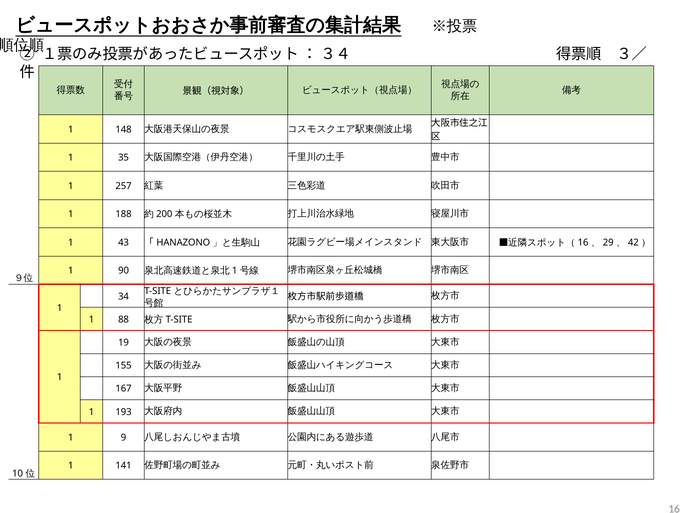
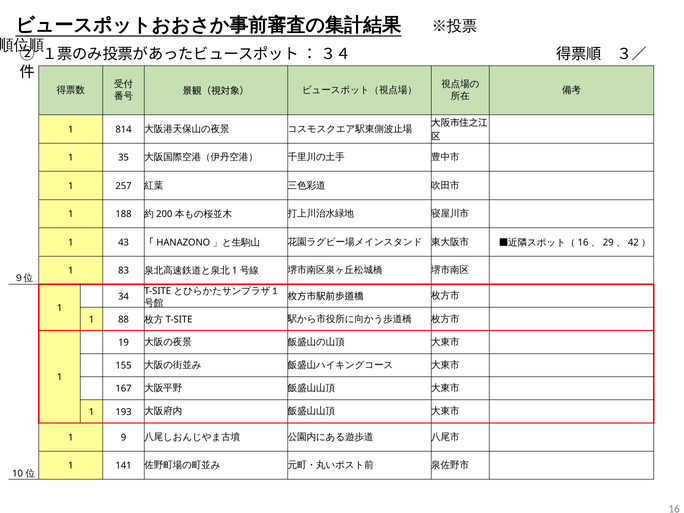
148: 148 -> 814
90: 90 -> 83
